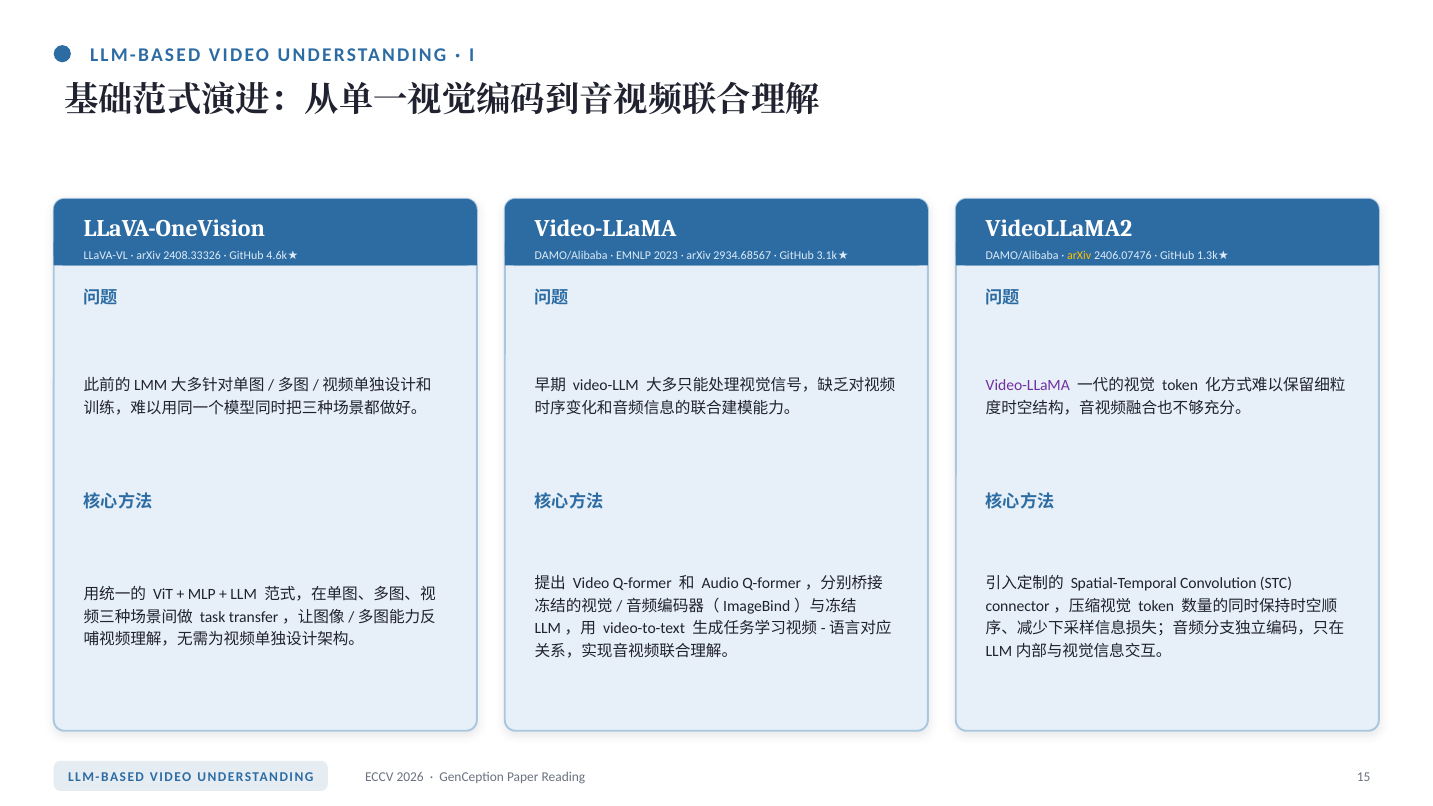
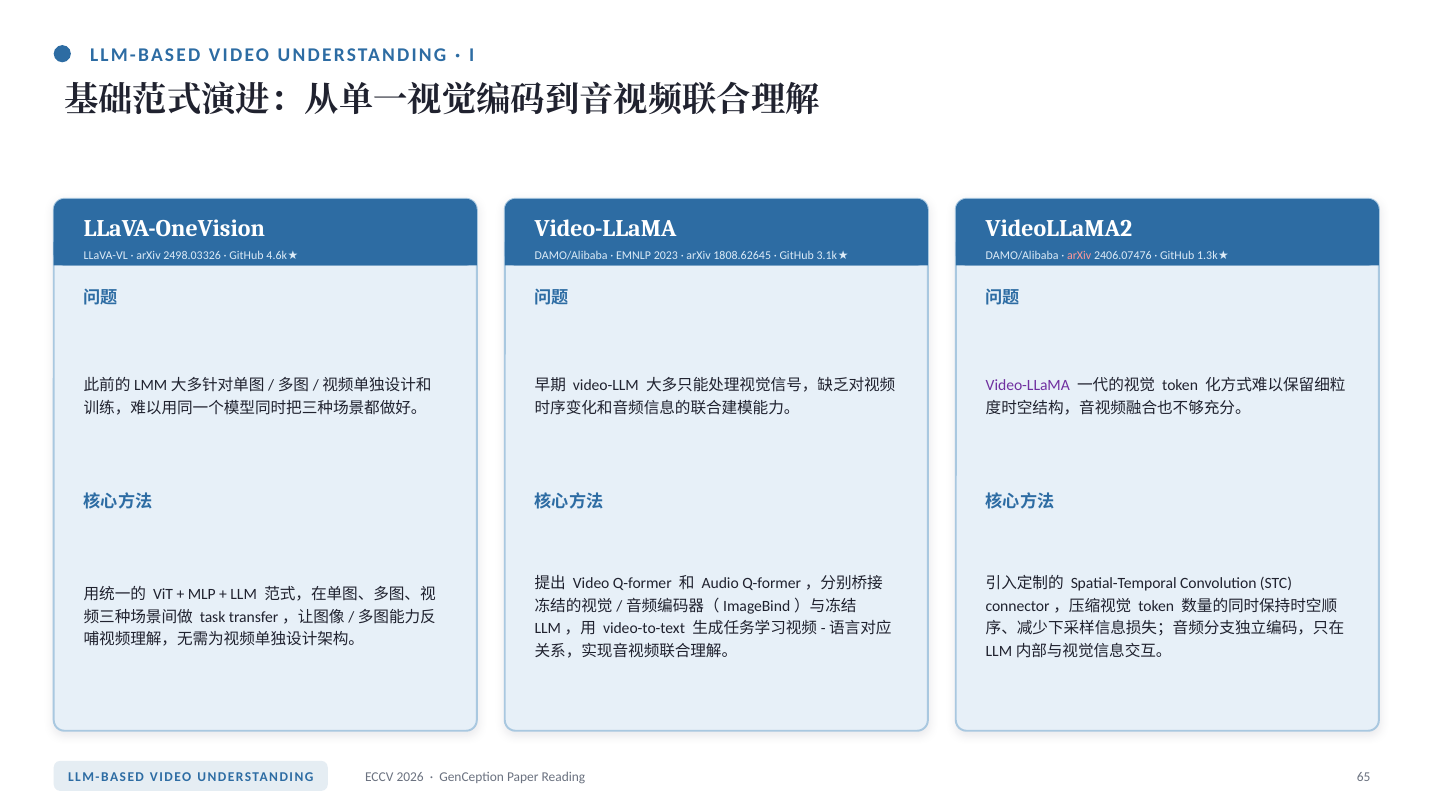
2408.33326: 2408.33326 -> 2498.03326
2934.68567: 2934.68567 -> 1808.62645
arXiv at (1079, 256) colour: yellow -> pink
15: 15 -> 65
